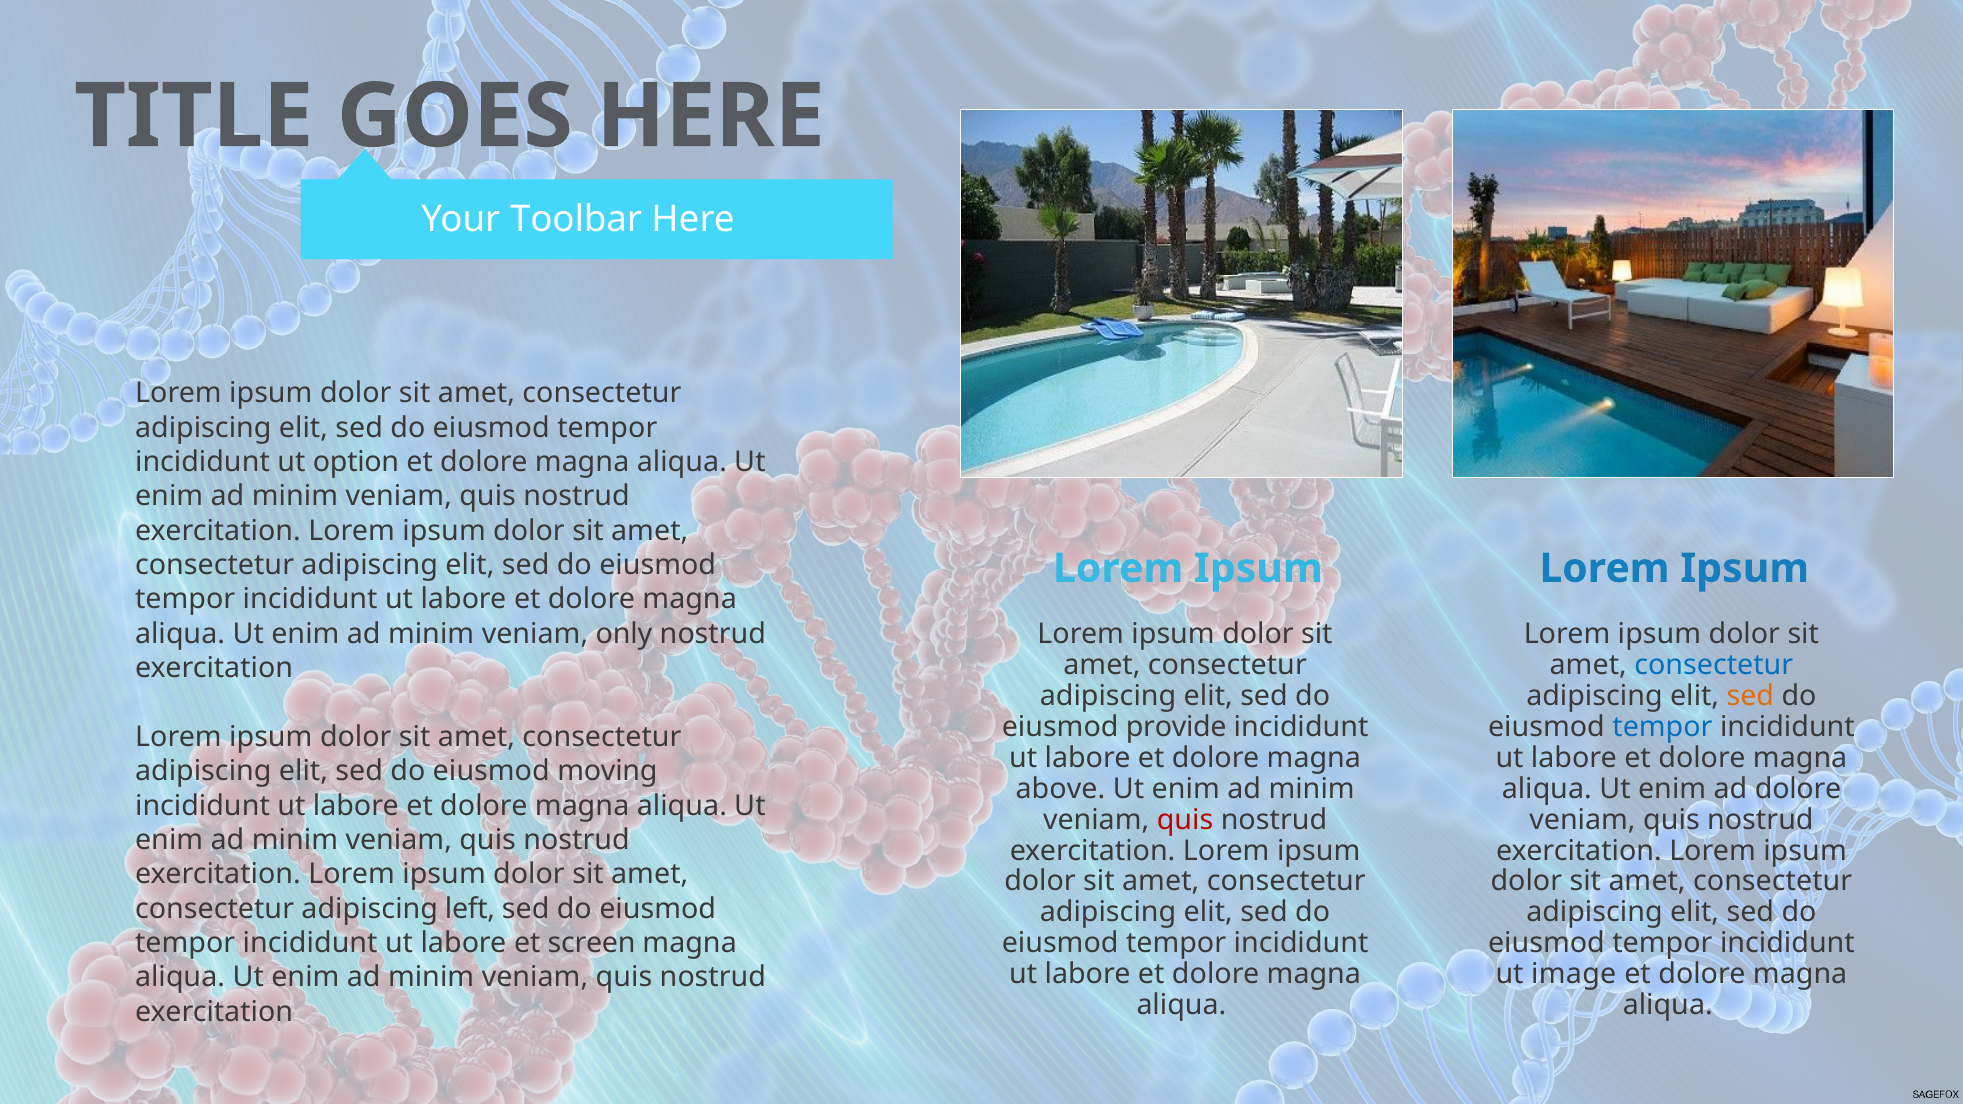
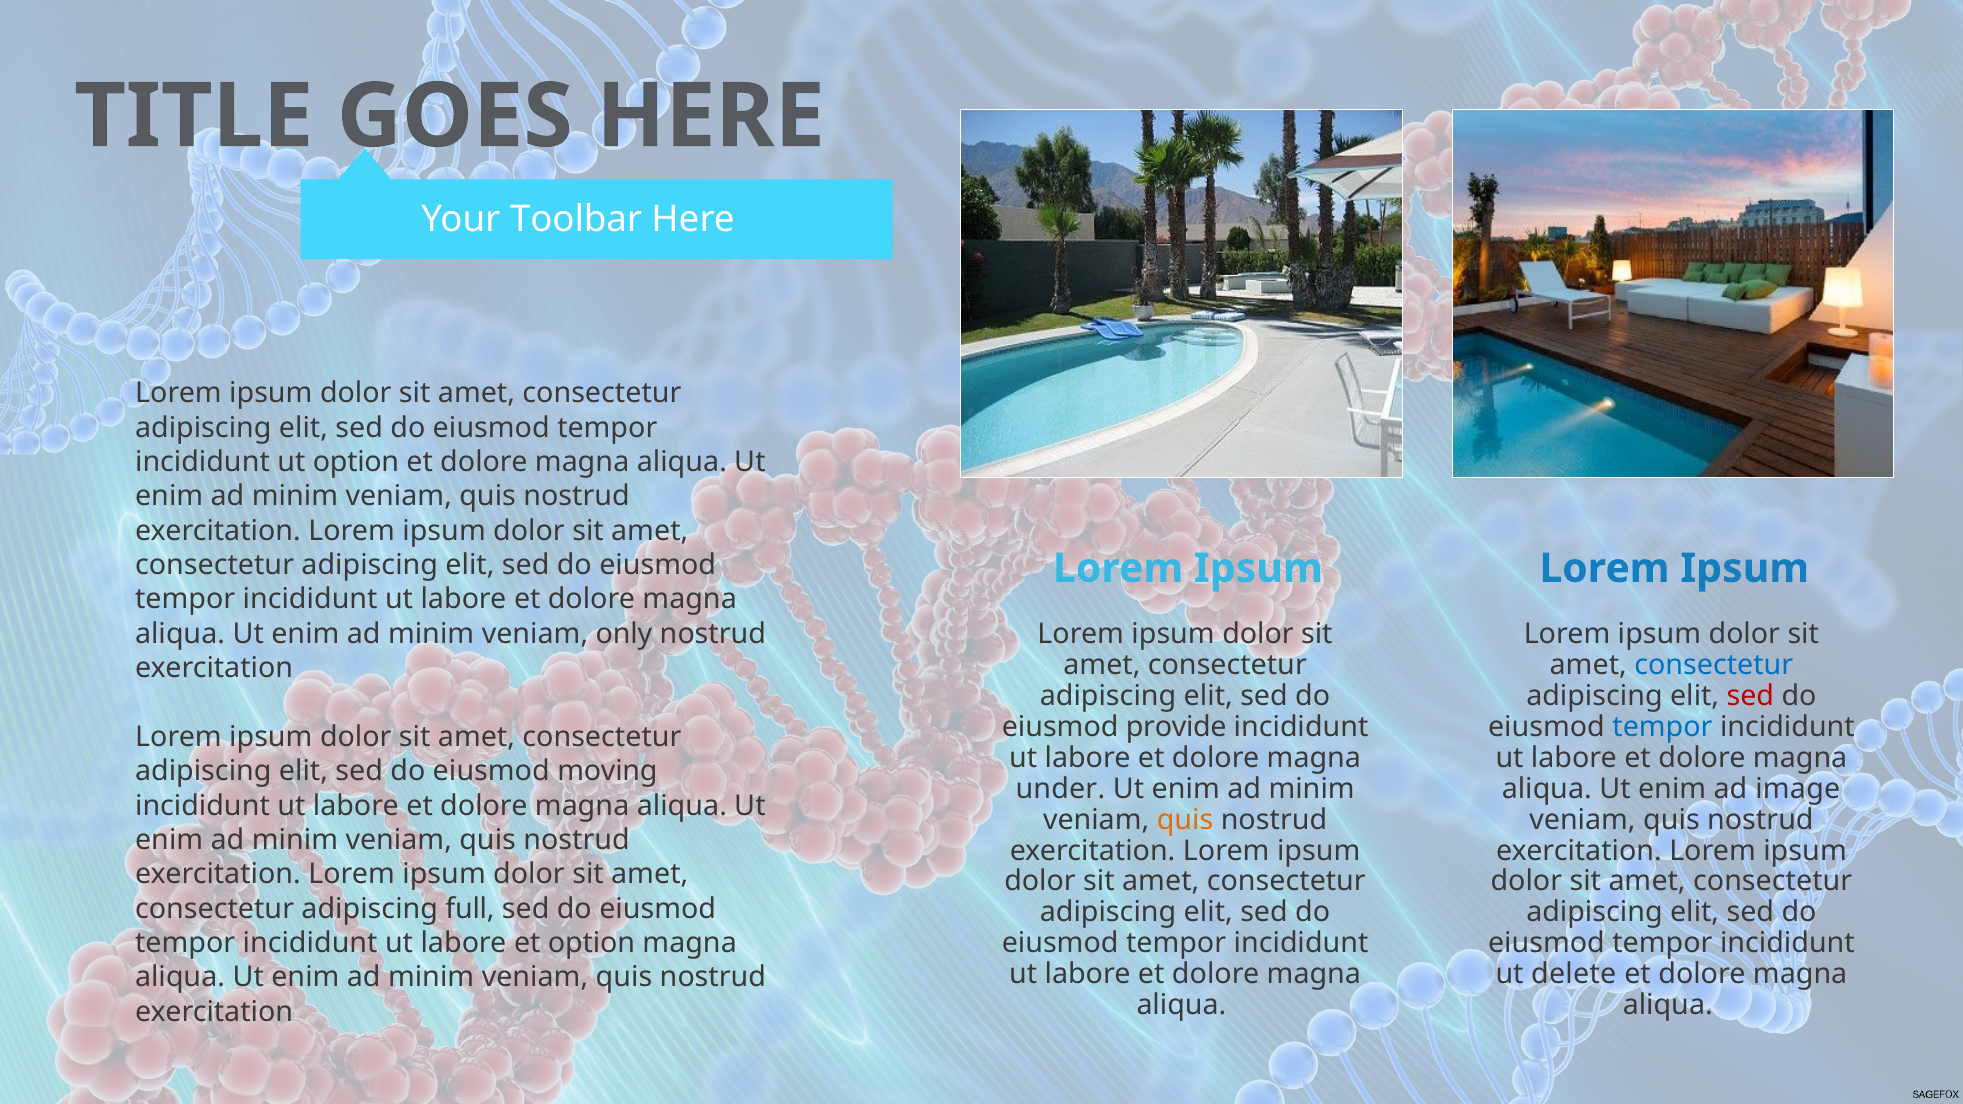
sed at (1750, 696) colour: orange -> red
above: above -> under
ad dolore: dolore -> image
quis at (1185, 820) colour: red -> orange
left: left -> full
et screen: screen -> option
image: image -> delete
